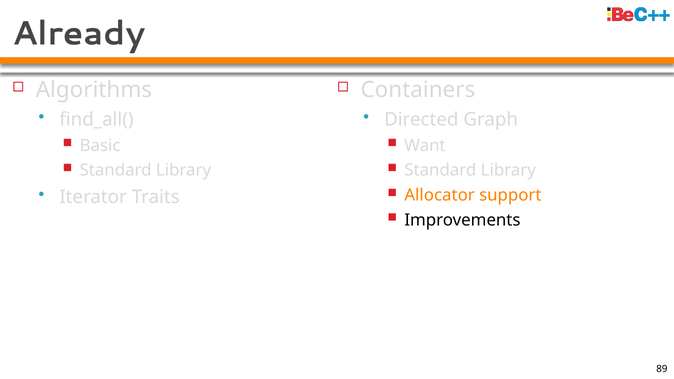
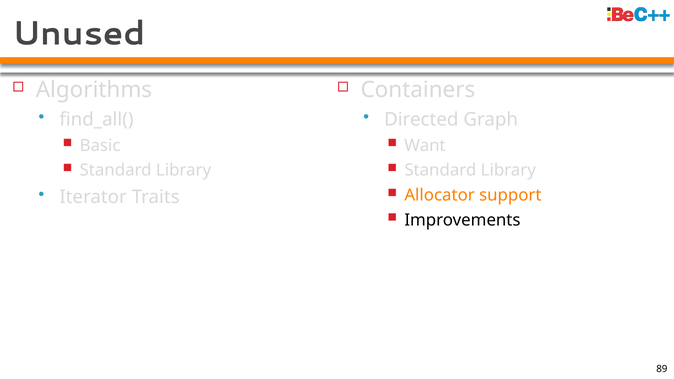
Already: Already -> Unused
